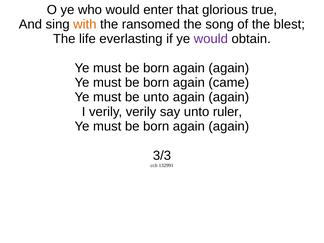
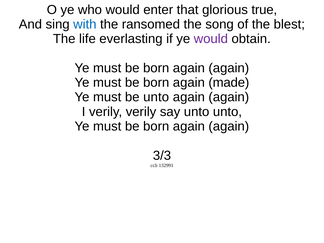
with colour: orange -> blue
came: came -> made
unto ruler: ruler -> unto
